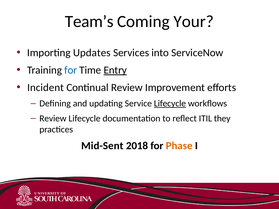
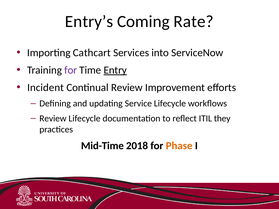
Team’s: Team’s -> Entry’s
Your: Your -> Rate
Updates: Updates -> Cathcart
for at (71, 70) colour: blue -> purple
Lifecycle at (170, 104) underline: present -> none
Mid-Sent: Mid-Sent -> Mid-Time
